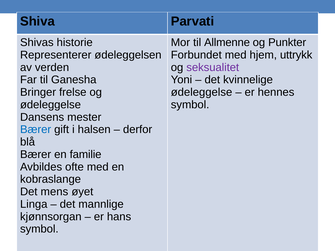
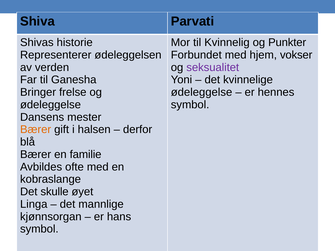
Allmenne: Allmenne -> Kvinnelig
uttrykk: uttrykk -> vokser
Bærer at (36, 130) colour: blue -> orange
mens: mens -> skulle
